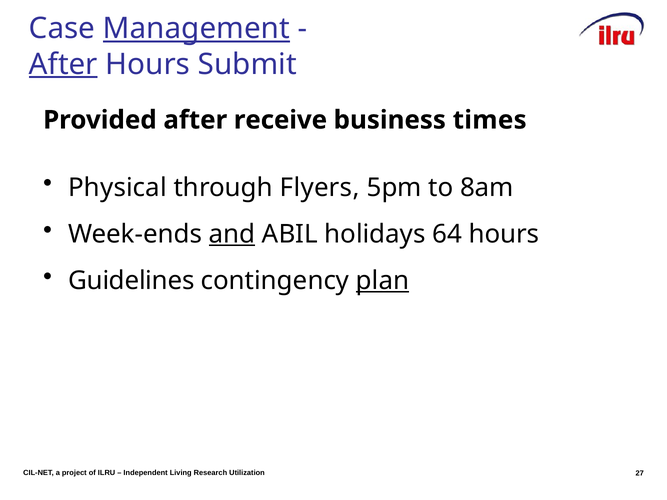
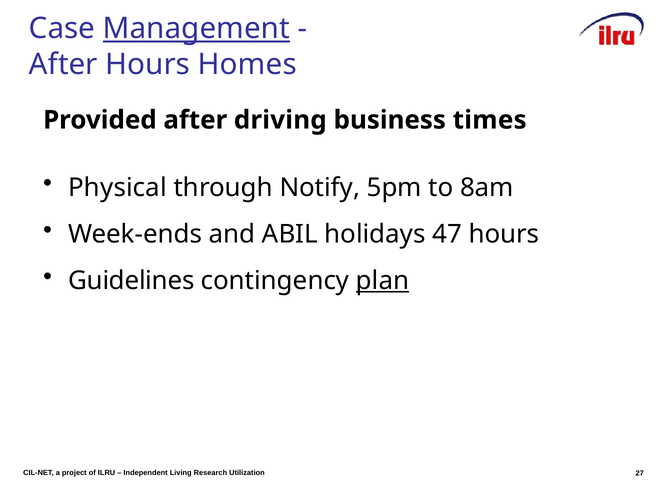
After at (63, 64) underline: present -> none
Submit: Submit -> Homes
receive: receive -> driving
Flyers: Flyers -> Notify
and underline: present -> none
64: 64 -> 47
